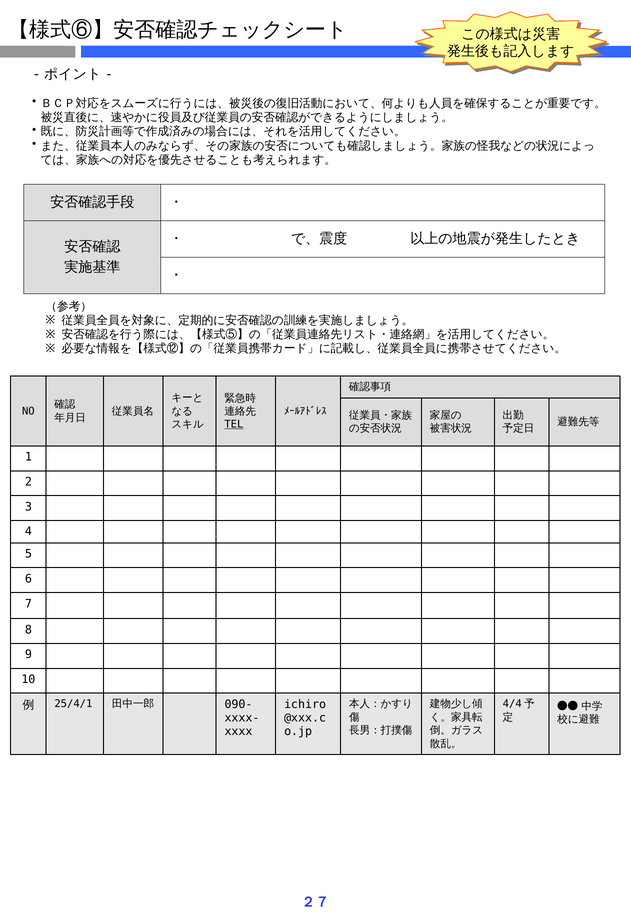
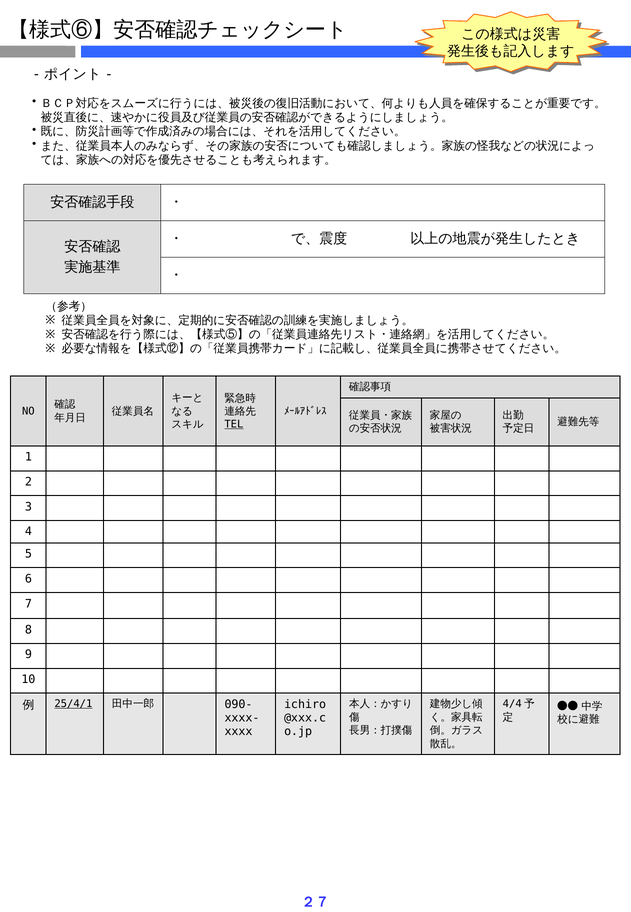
25/4/1 underline: none -> present
